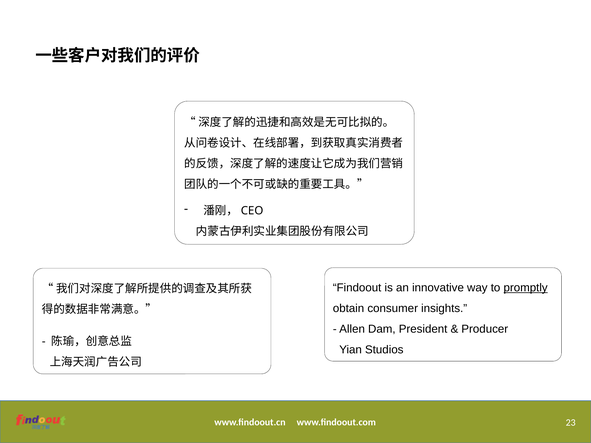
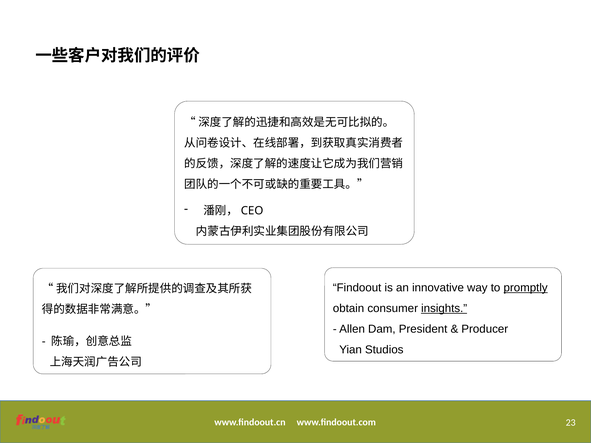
insights underline: none -> present
